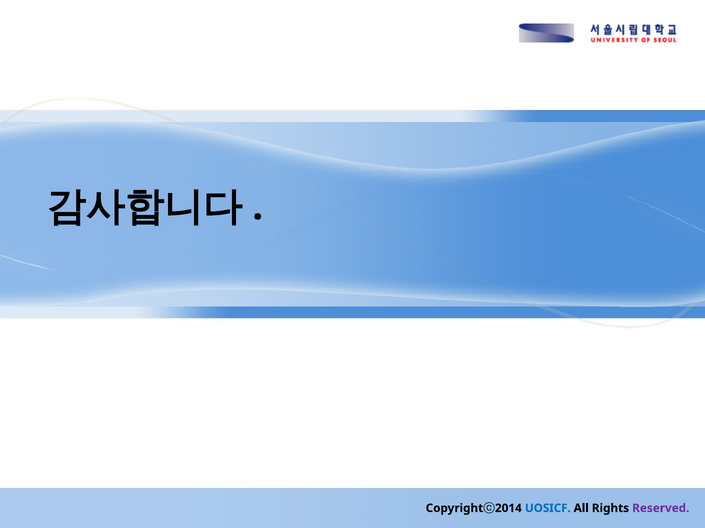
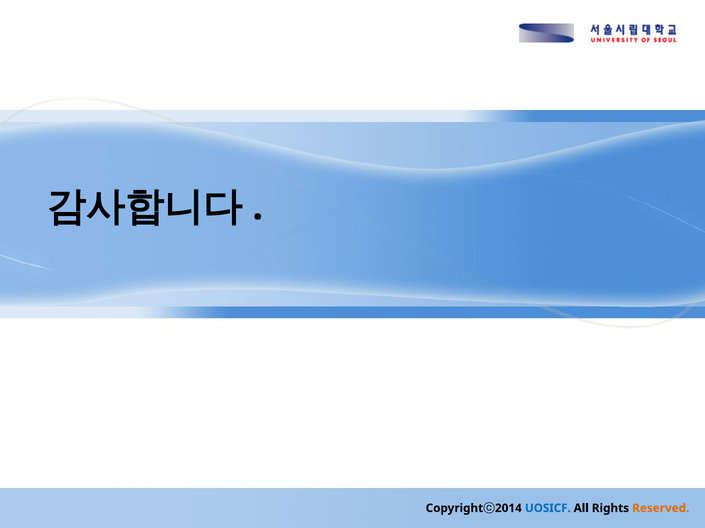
Reserved colour: purple -> orange
